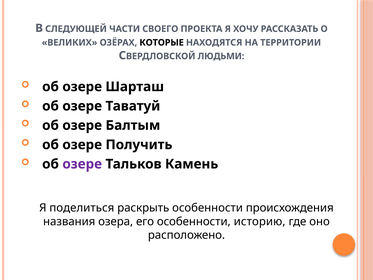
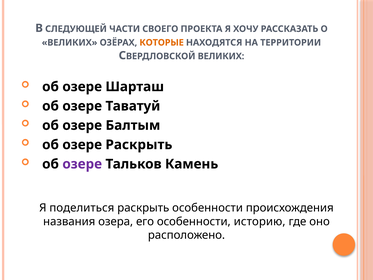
КОТОРЫЕ colour: black -> orange
ЛЮДЬМИ at (221, 56): ЛЮДЬМИ -> ВЕЛИКИХ
озере Получить: Получить -> Раскрыть
